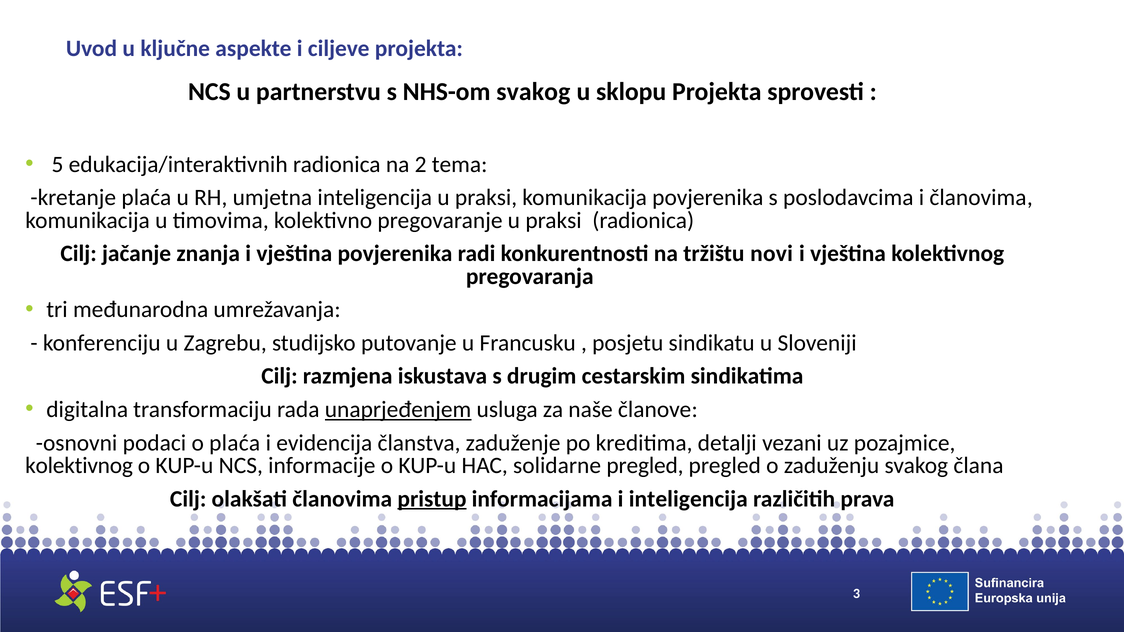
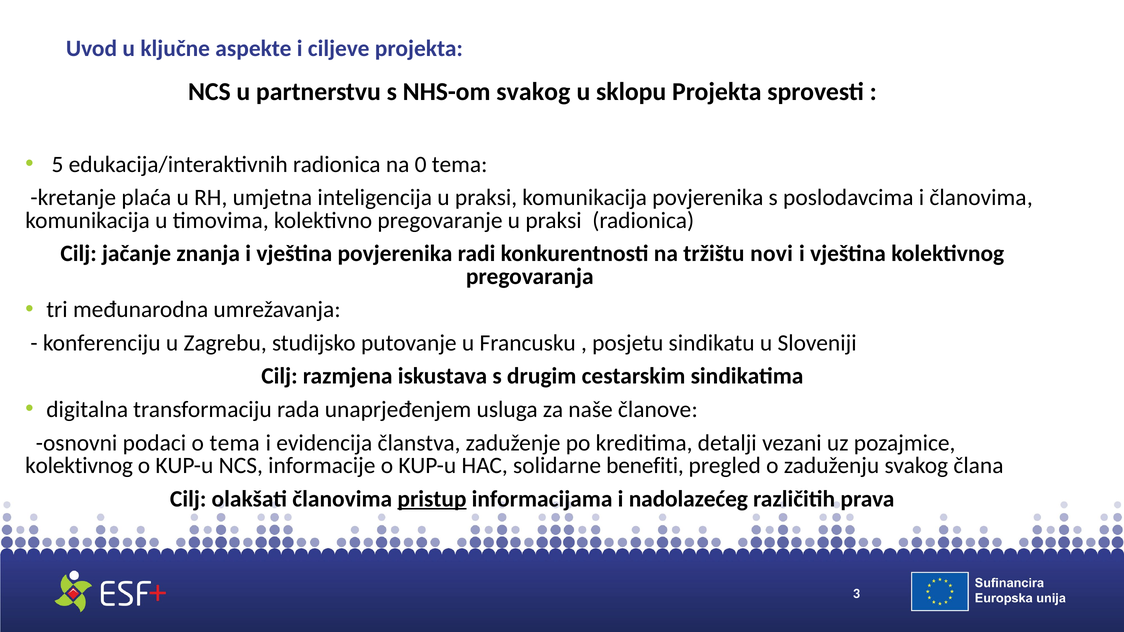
2: 2 -> 0
unaprjeđenjem underline: present -> none
o plaća: plaća -> tema
solidarne pregled: pregled -> benefiti
i inteligencija: inteligencija -> nadolazećeg
